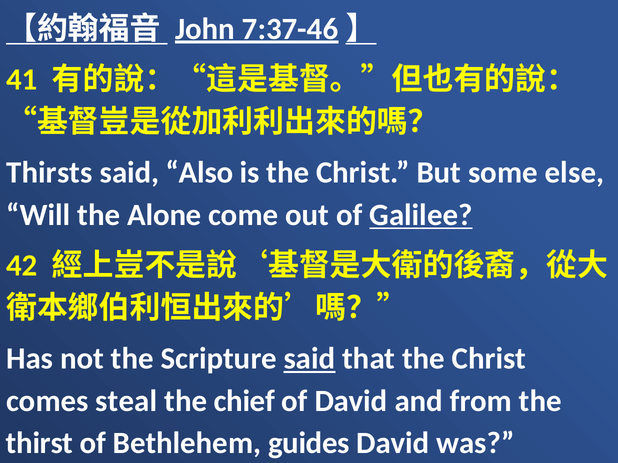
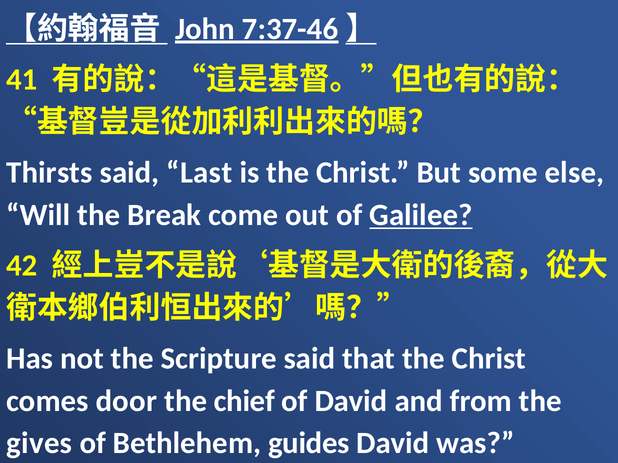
Also: Also -> Last
Alone: Alone -> Break
said at (309, 359) underline: present -> none
steal: steal -> door
thirst: thirst -> gives
